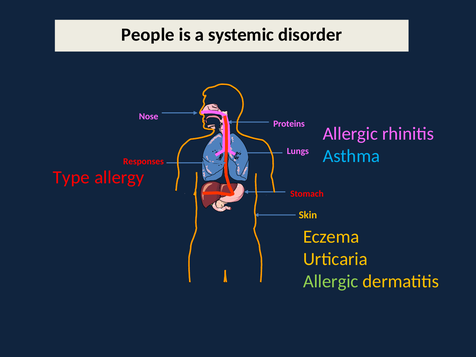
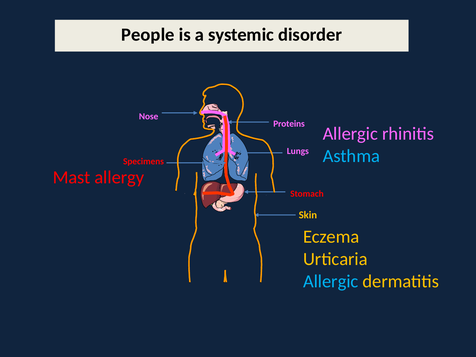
Responses: Responses -> Specimens
Type: Type -> Mast
Allergic at (331, 281) colour: light green -> light blue
